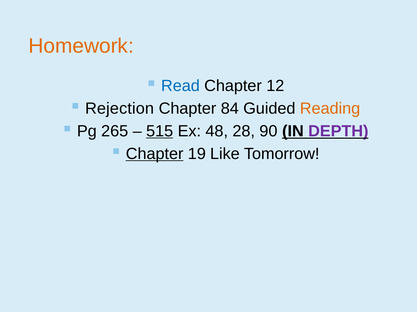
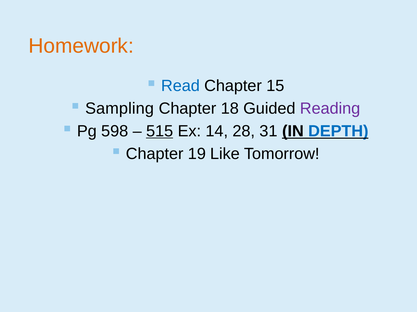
12: 12 -> 15
Rejection: Rejection -> Sampling
84: 84 -> 18
Reading colour: orange -> purple
265: 265 -> 598
48: 48 -> 14
90: 90 -> 31
DEPTH colour: purple -> blue
Chapter at (155, 154) underline: present -> none
